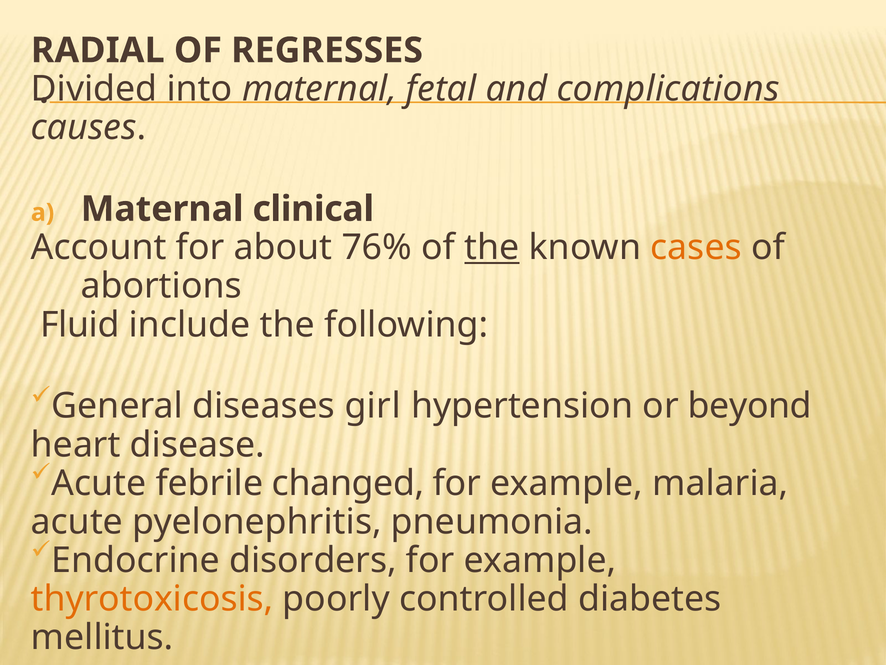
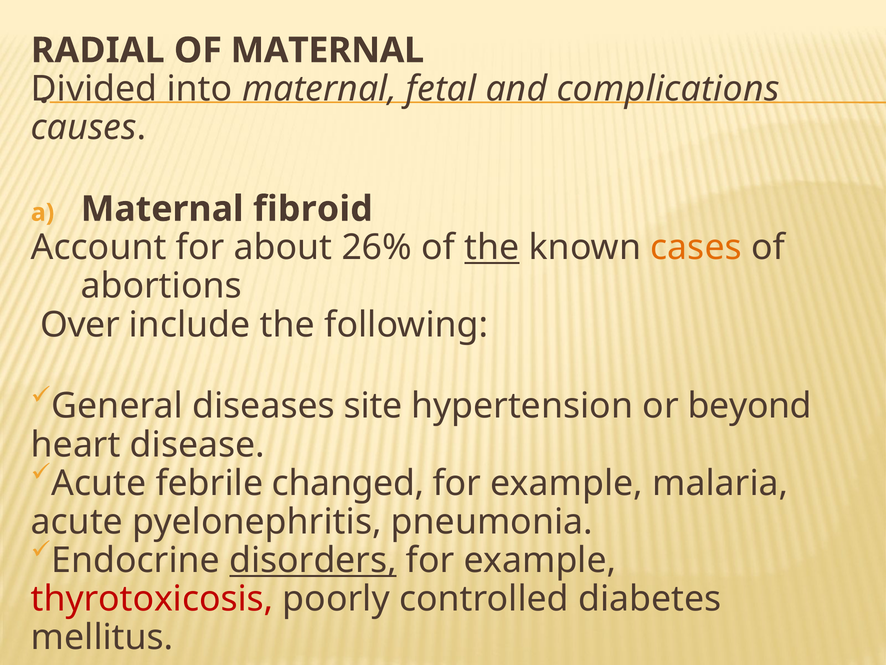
OF REGRESSES: REGRESSES -> MATERNAL
clinical: clinical -> fibroid
76%: 76% -> 26%
Fluid: Fluid -> Over
girl: girl -> site
disorders underline: none -> present
thyrotoxicosis colour: orange -> red
